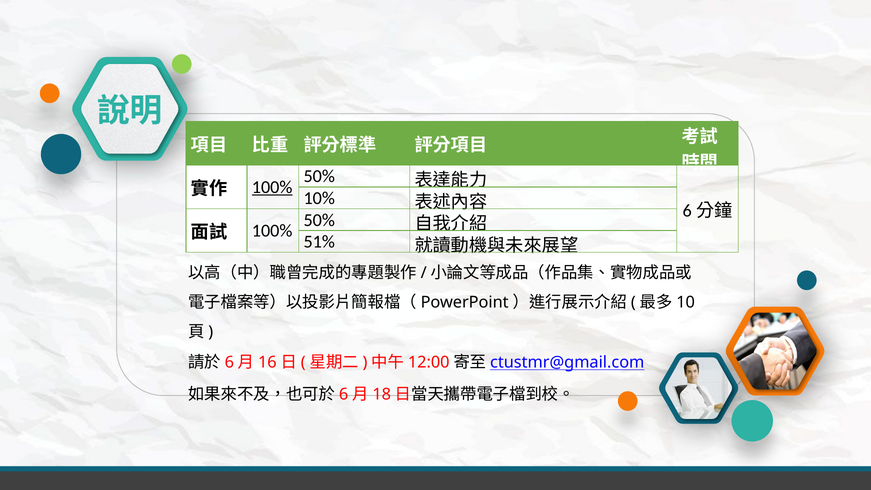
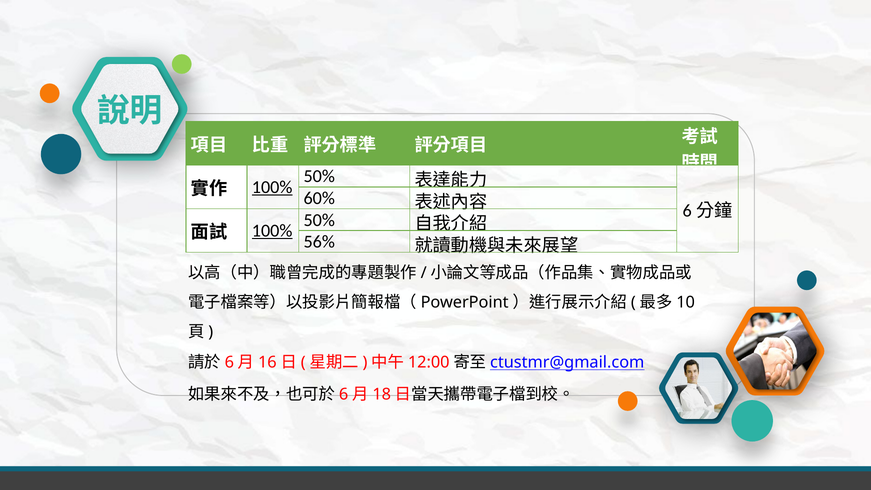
10%: 10% -> 60%
100% at (272, 231) underline: none -> present
51%: 51% -> 56%
